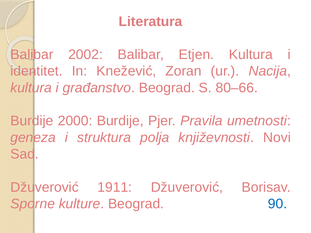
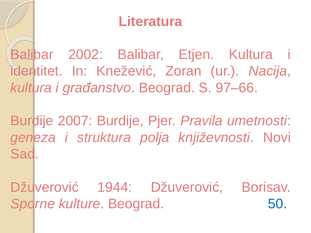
80–66: 80–66 -> 97–66
2000: 2000 -> 2007
1911: 1911 -> 1944
90: 90 -> 50
